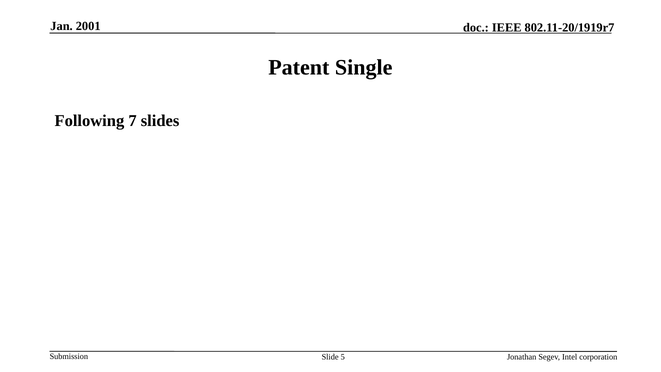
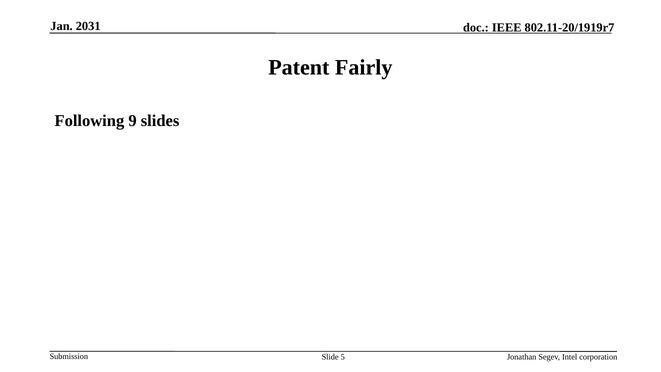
2001: 2001 -> 2031
Single: Single -> Fairly
7: 7 -> 9
